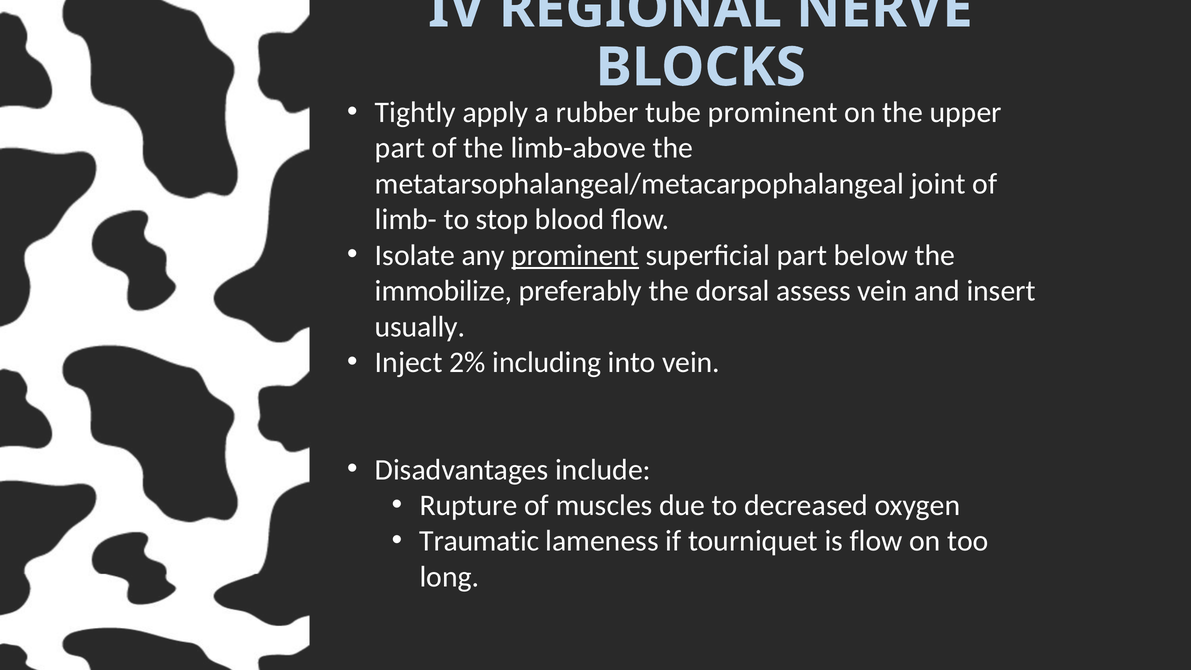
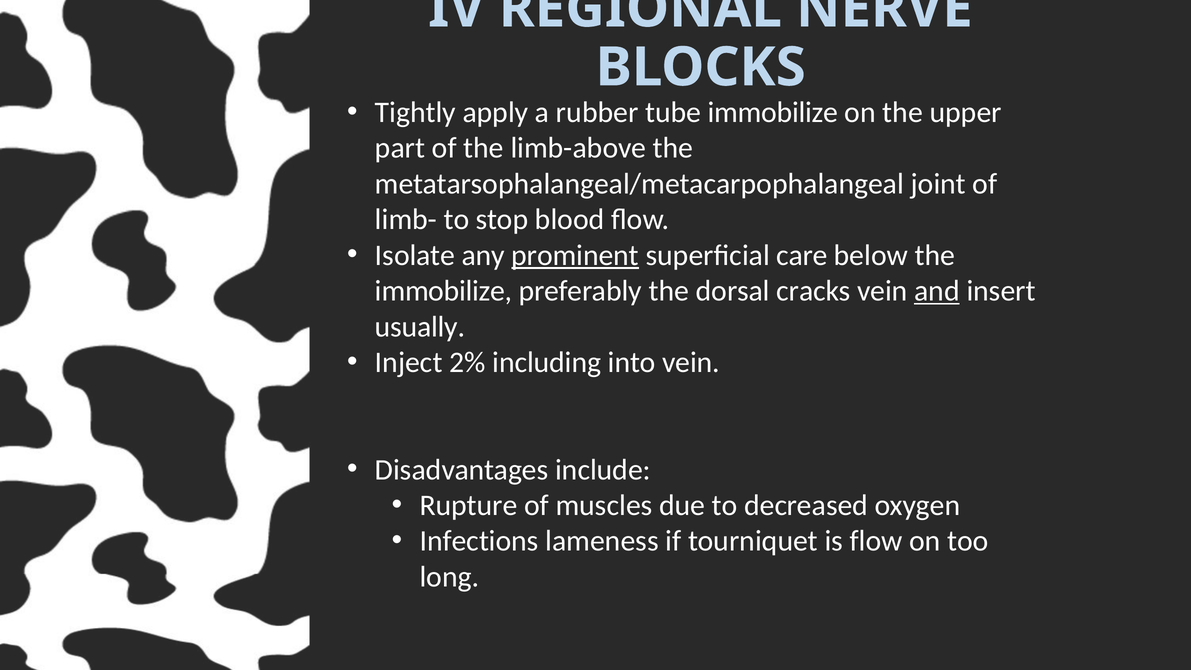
prominent at (773, 112): prominent -> immobilize
superficial part: part -> care
assess: assess -> cracks
and underline: none -> present
Traumatic: Traumatic -> Infections
